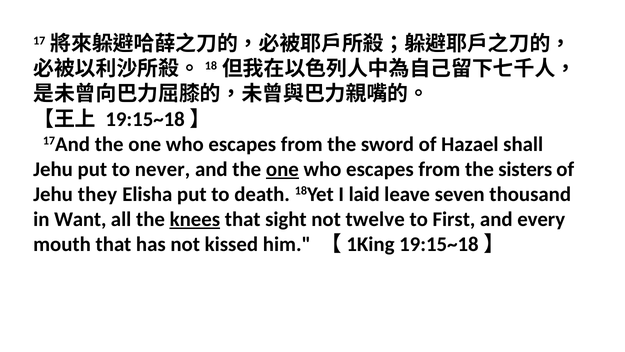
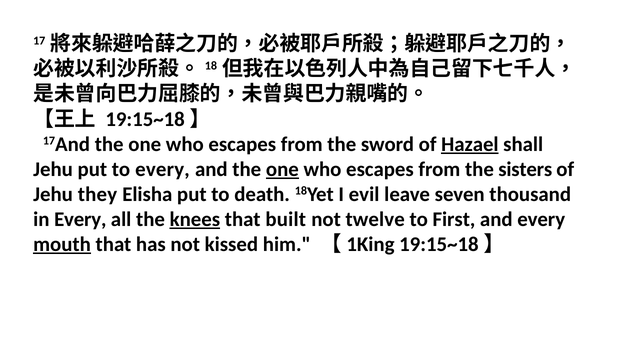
Hazael underline: none -> present
to never: never -> every
laid: laid -> evil
in Want: Want -> Every
sight: sight -> built
mouth underline: none -> present
